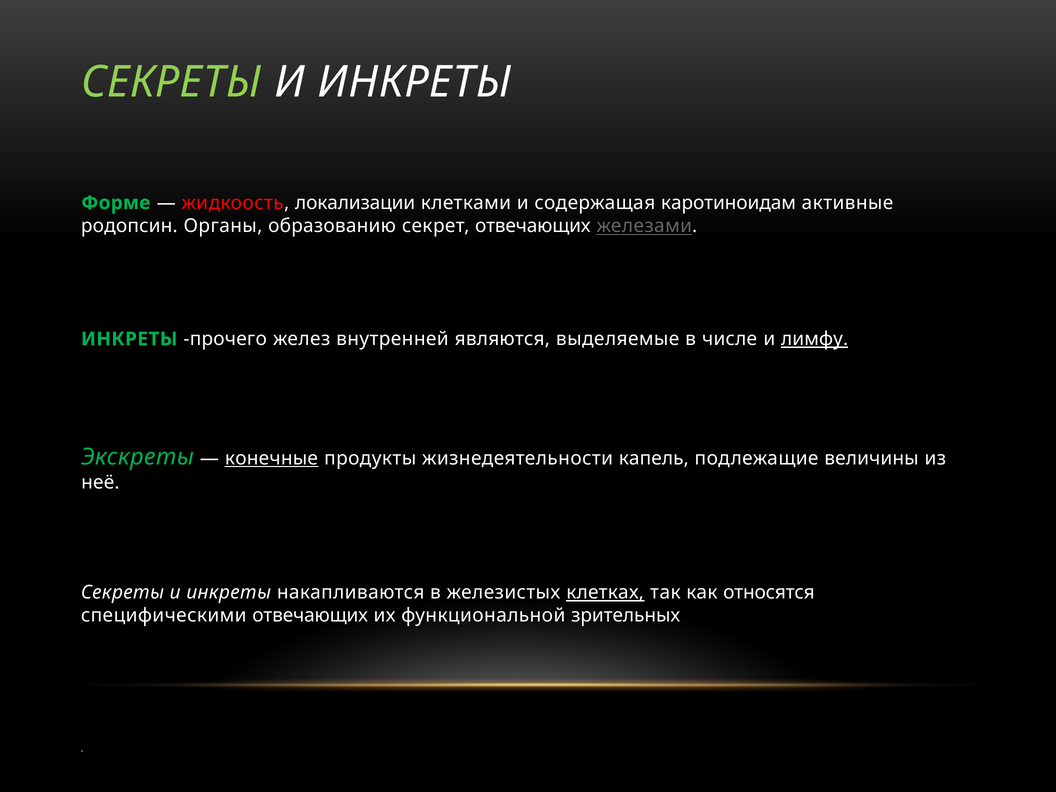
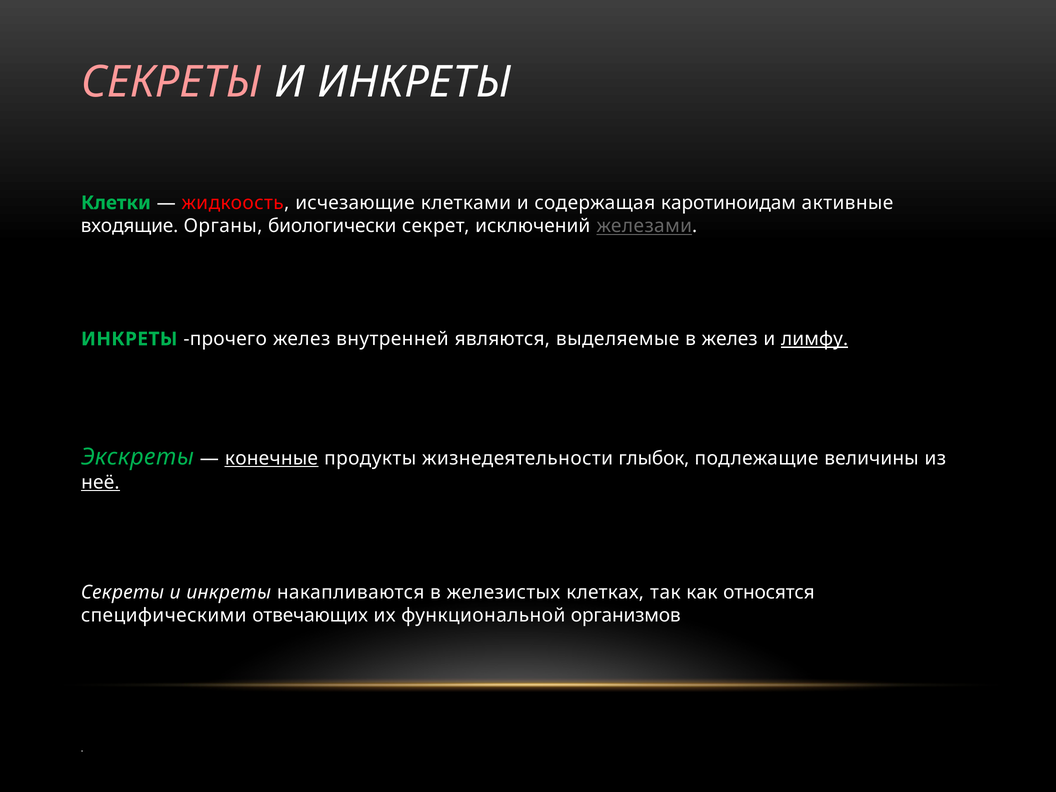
СЕКРЕТЫ at (171, 82) colour: light green -> pink
Форме: Форме -> Клетки
локализации: локализации -> исчезающие
родопсин: родопсин -> входящие
образованию: образованию -> биологически
секрет отвечающих: отвечающих -> исключений
в числе: числе -> желез
капель: капель -> глыбок
неё underline: none -> present
клетках underline: present -> none
зрительных: зрительных -> организмов
